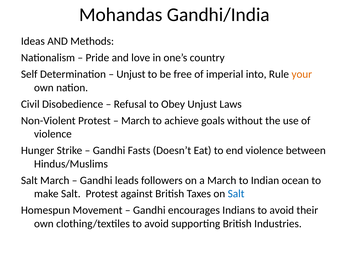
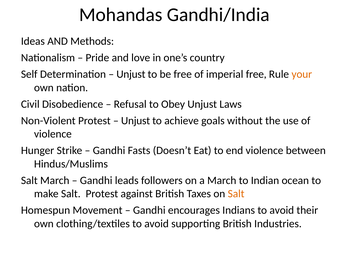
imperial into: into -> free
March at (136, 120): March -> Unjust
Salt at (236, 194) colour: blue -> orange
